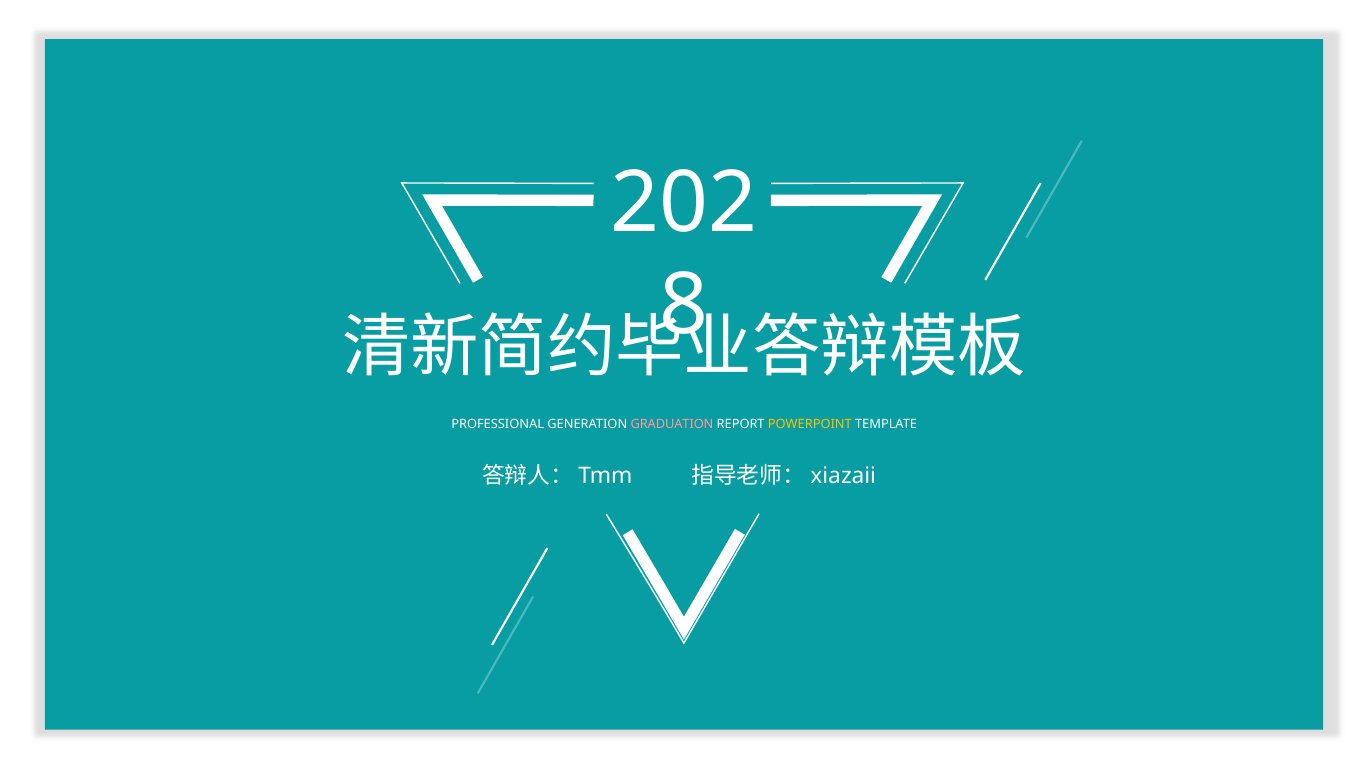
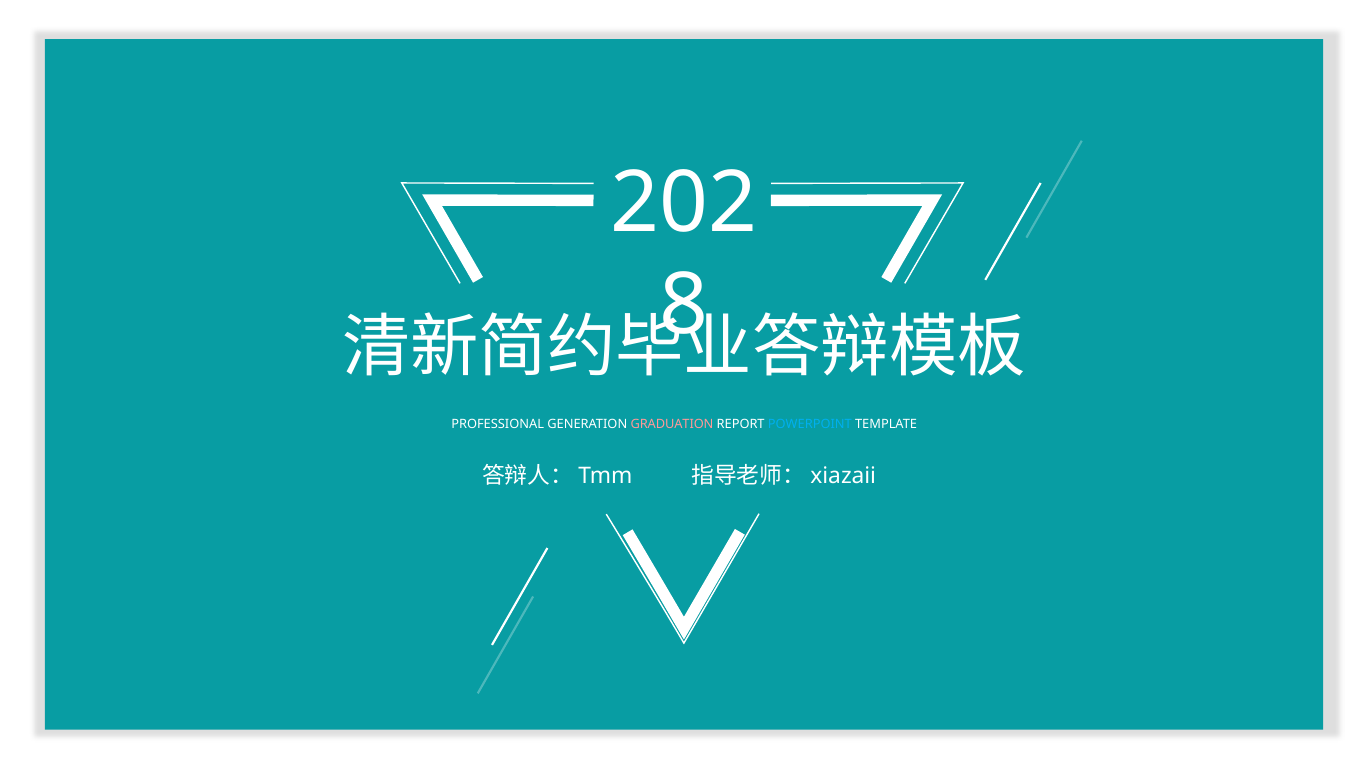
POWERPOINT colour: yellow -> light blue
